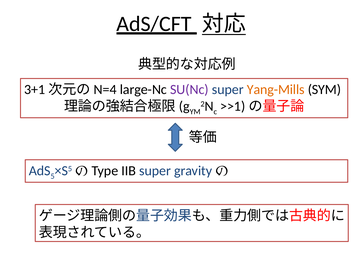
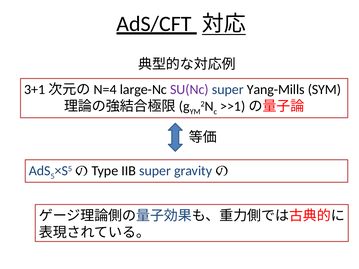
Yang-Mills colour: orange -> black
